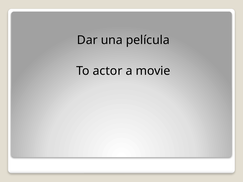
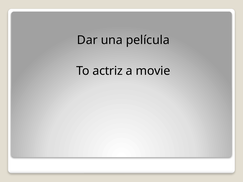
actor: actor -> actriz
